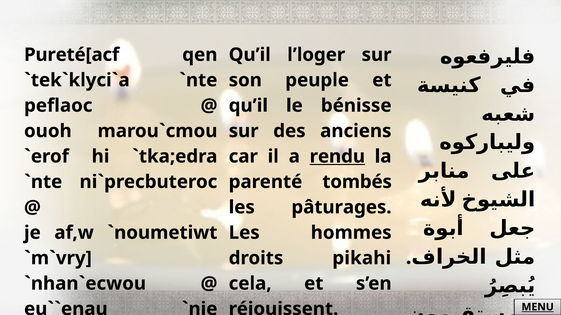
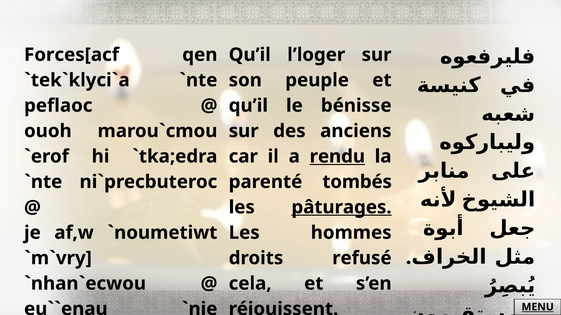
Pureté[acf: Pureté[acf -> Forces[acf
pâturages underline: none -> present
pikahi: pikahi -> refusé
